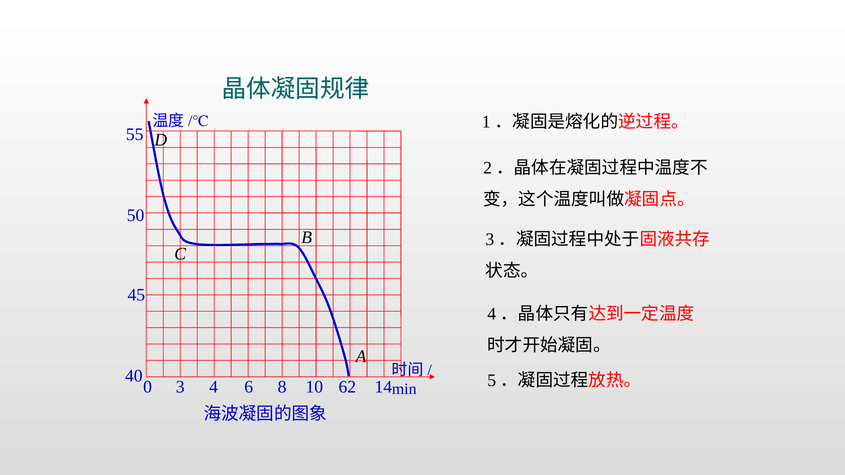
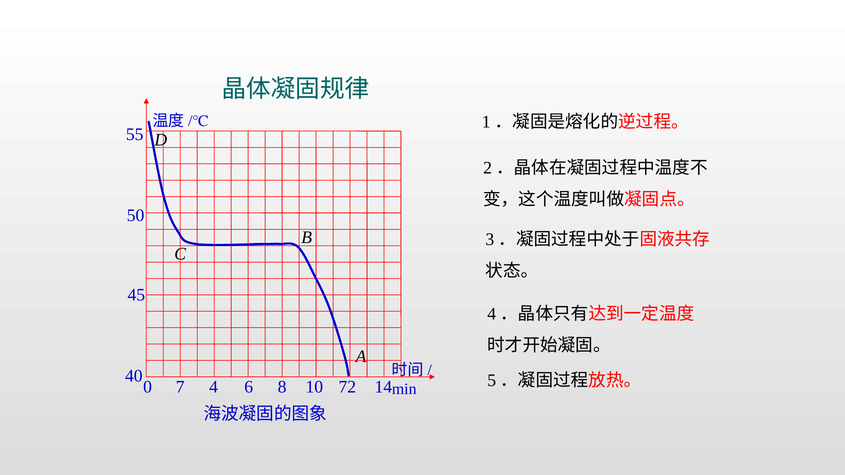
3: 3 -> 7
62: 62 -> 72
